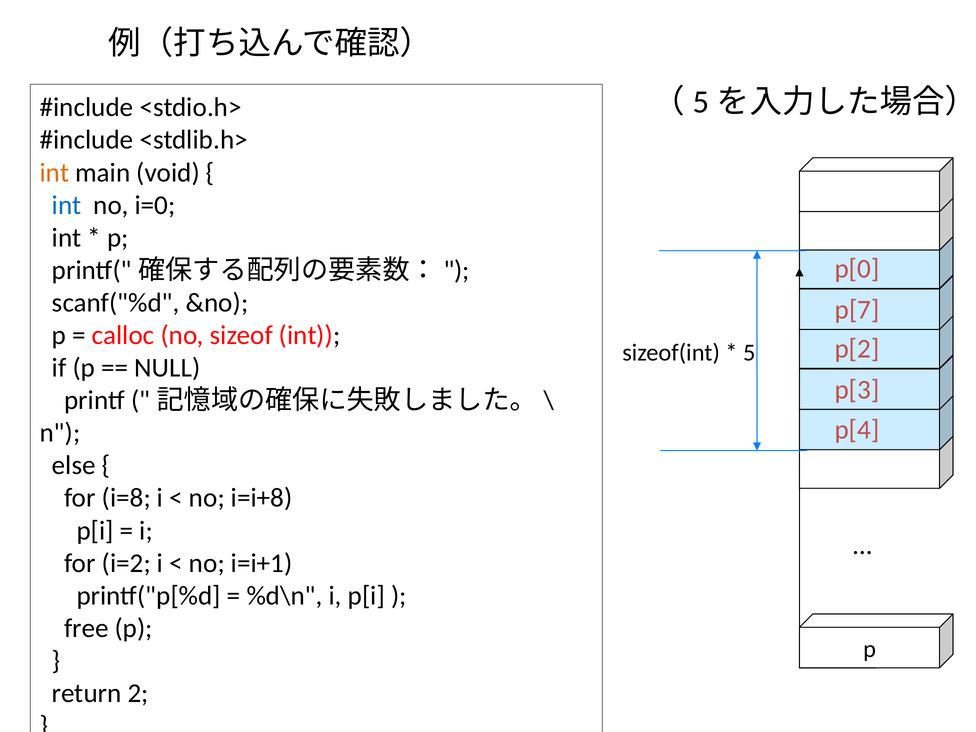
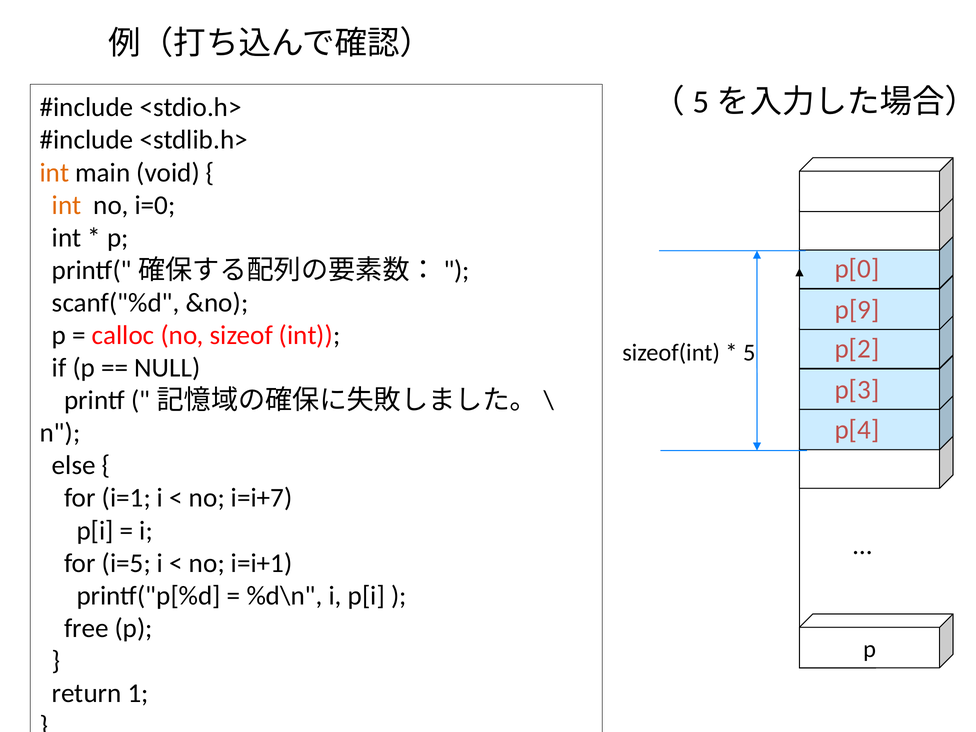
int at (67, 205) colour: blue -> orange
p[7: p[7 -> p[9
i=8: i=8 -> i=1
i=i+8: i=i+8 -> i=i+7
i=2: i=2 -> i=5
2: 2 -> 1
